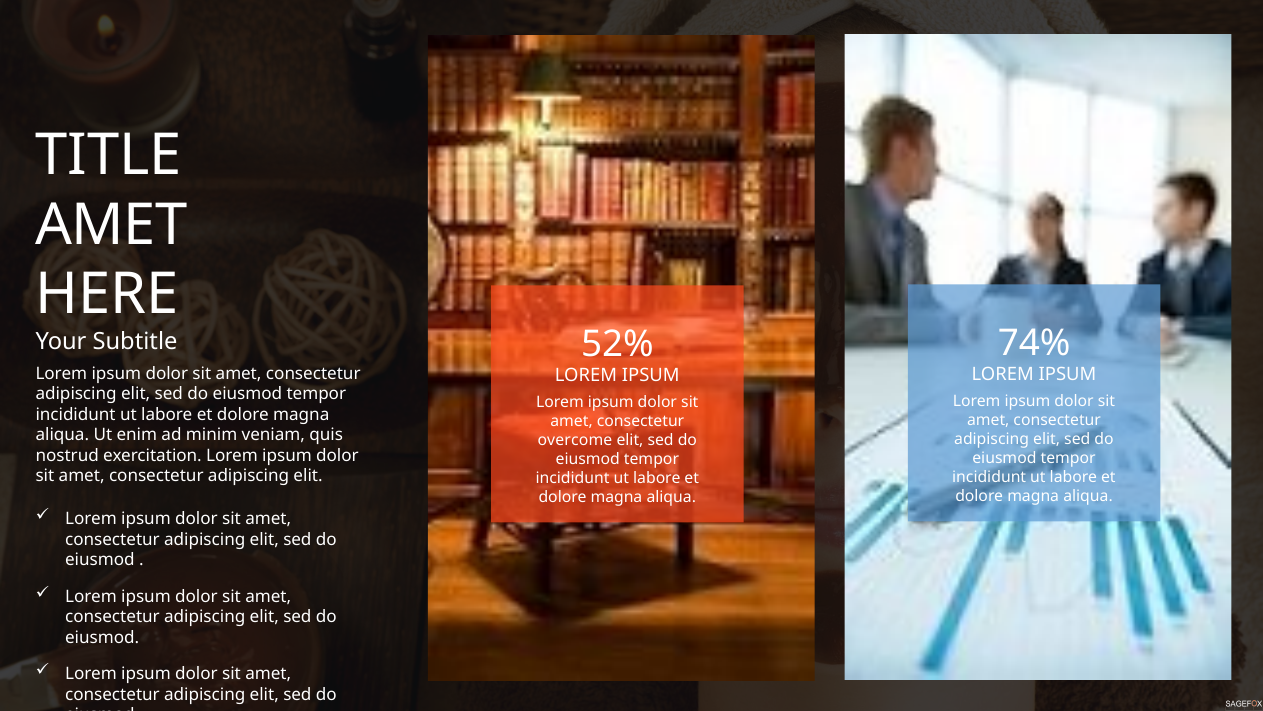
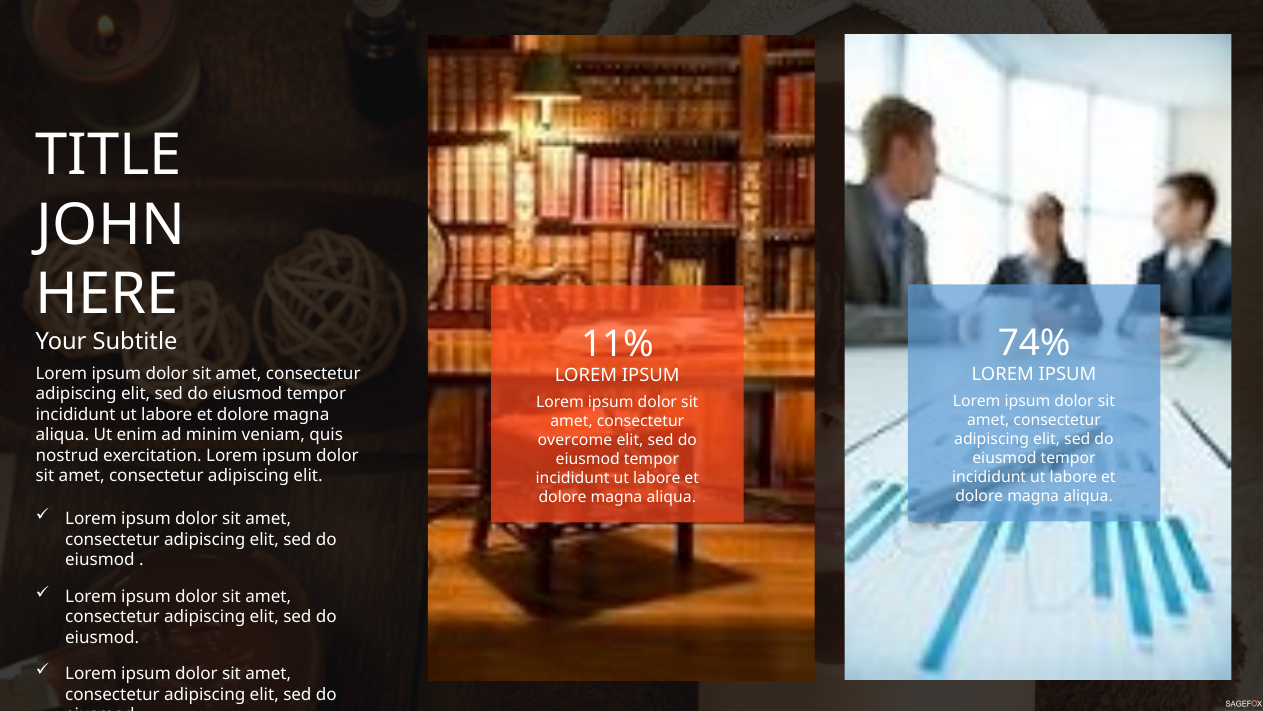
AMET at (112, 225): AMET -> JOHN
52%: 52% -> 11%
